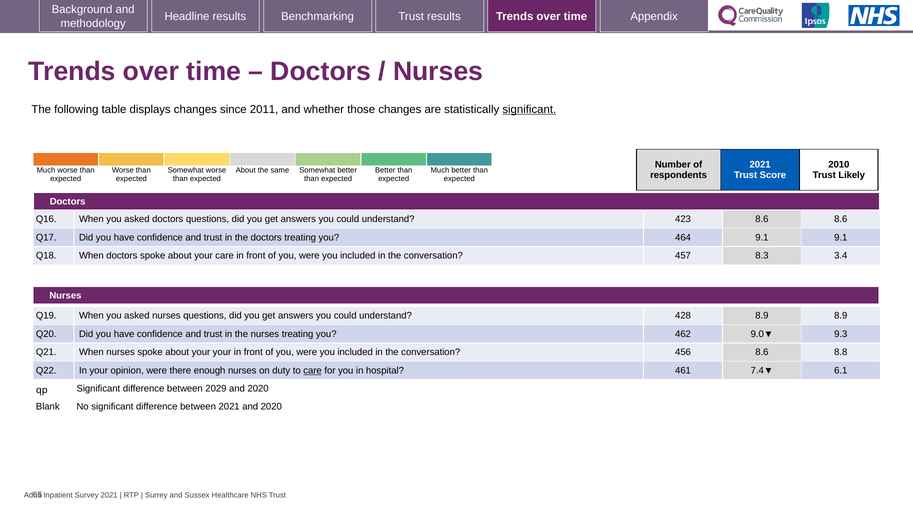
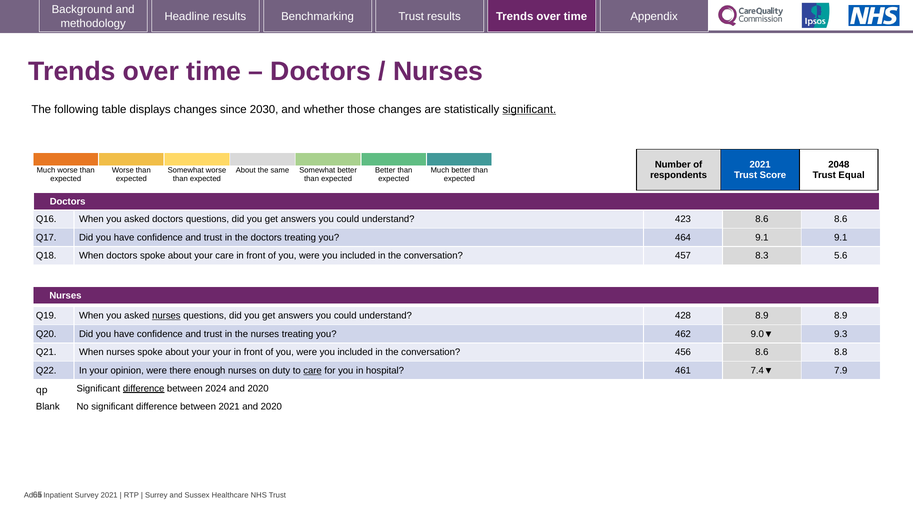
2011: 2011 -> 2030
2010: 2010 -> 2048
Likely: Likely -> Equal
3.4: 3.4 -> 5.6
nurses at (166, 316) underline: none -> present
6.1: 6.1 -> 7.9
difference at (144, 389) underline: none -> present
2029: 2029 -> 2024
